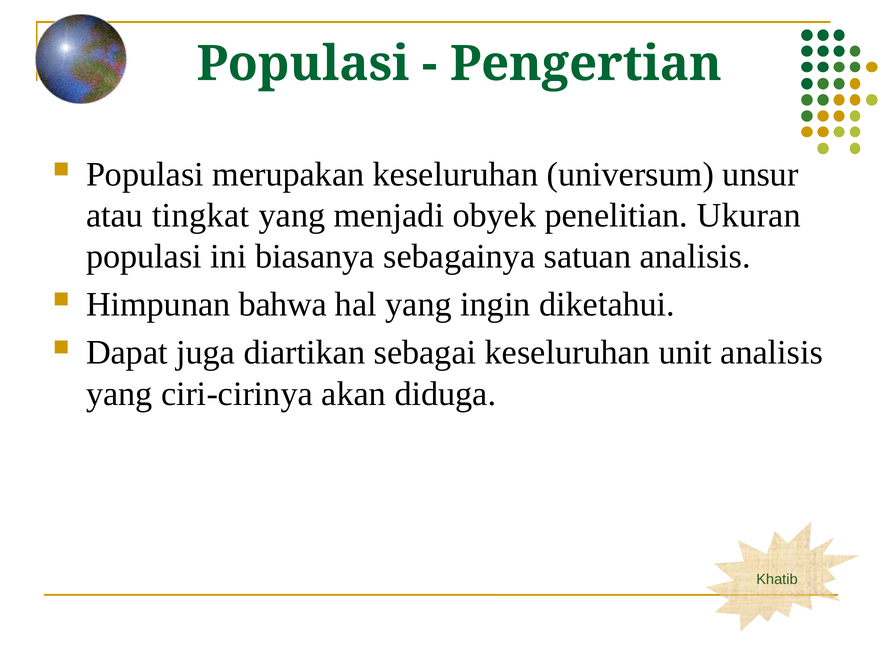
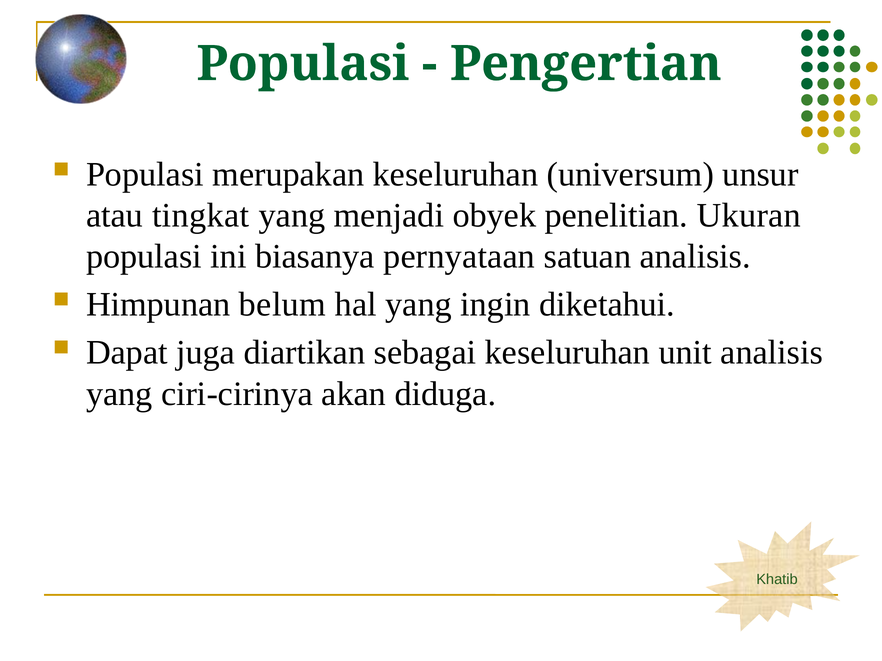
sebagainya: sebagainya -> pernyataan
bahwa: bahwa -> belum
